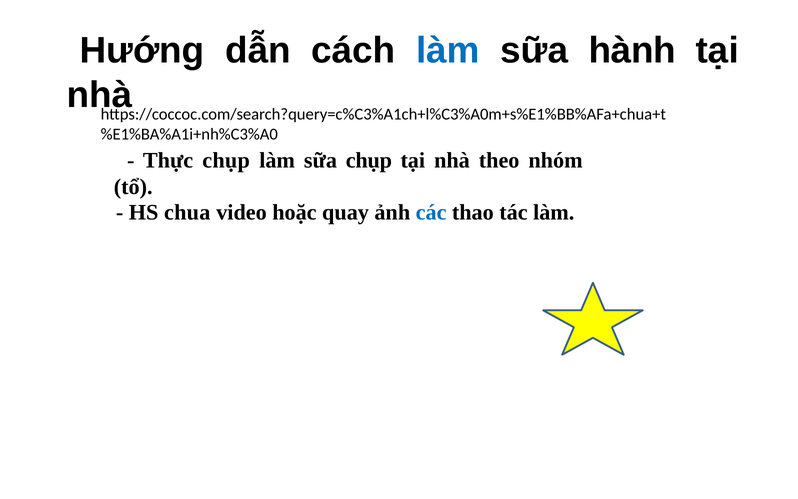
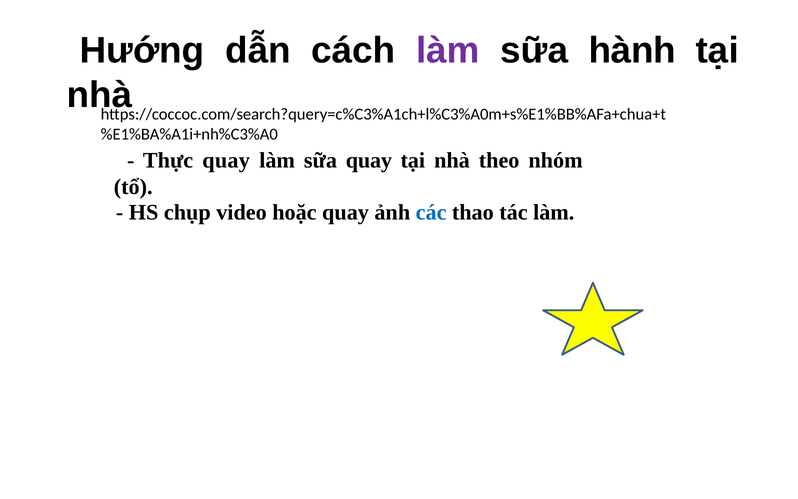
làm at (448, 50) colour: blue -> purple
Thực chụp: chụp -> quay
sữa chụp: chụp -> quay
chua: chua -> chụp
